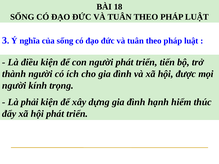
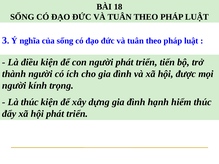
Là phải: phải -> thúc
